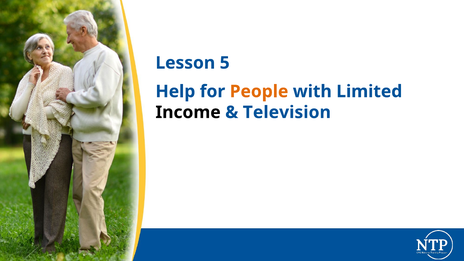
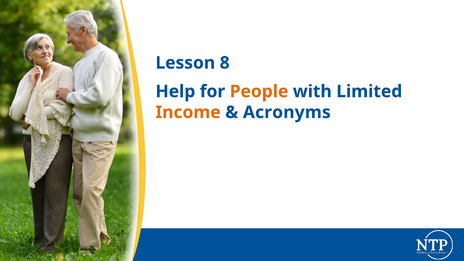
5: 5 -> 8
Income colour: black -> orange
Television: Television -> Acronyms
